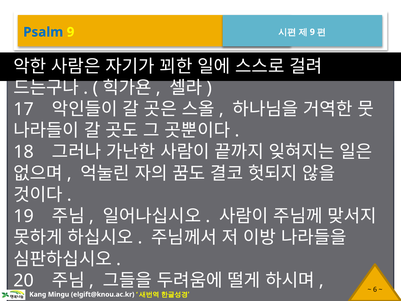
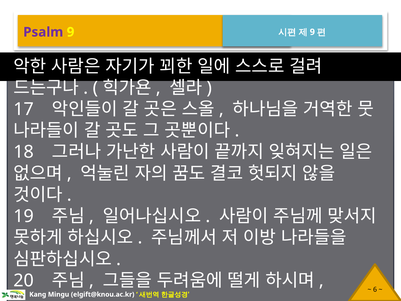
Psalm colour: blue -> purple
